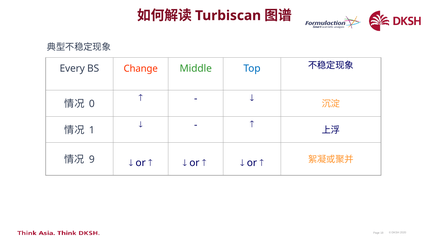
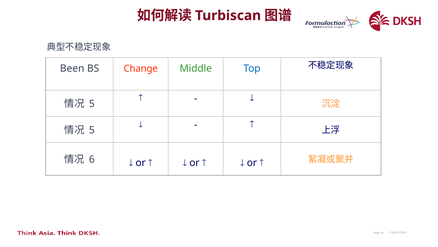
Every: Every -> Been
0 at (92, 104): 0 -> 5
1 at (92, 130): 1 -> 5
9: 9 -> 6
